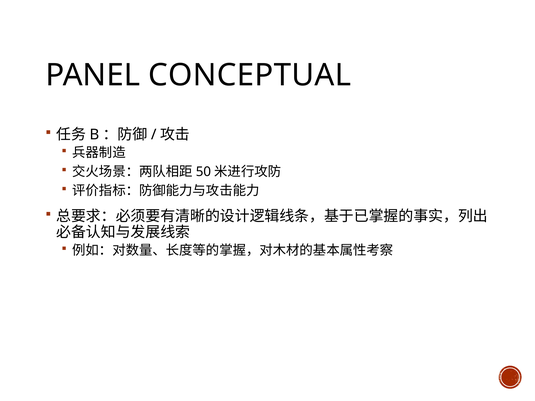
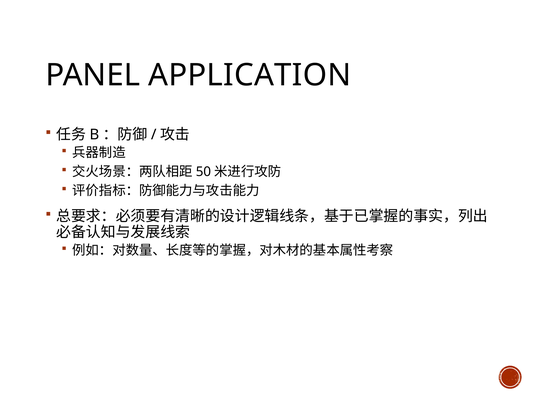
CONCEPTUAL: CONCEPTUAL -> APPLICATION
